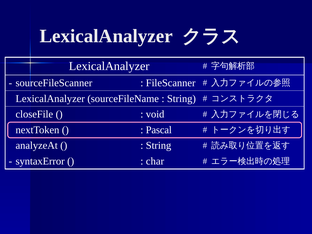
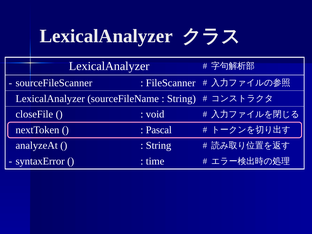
char: char -> time
